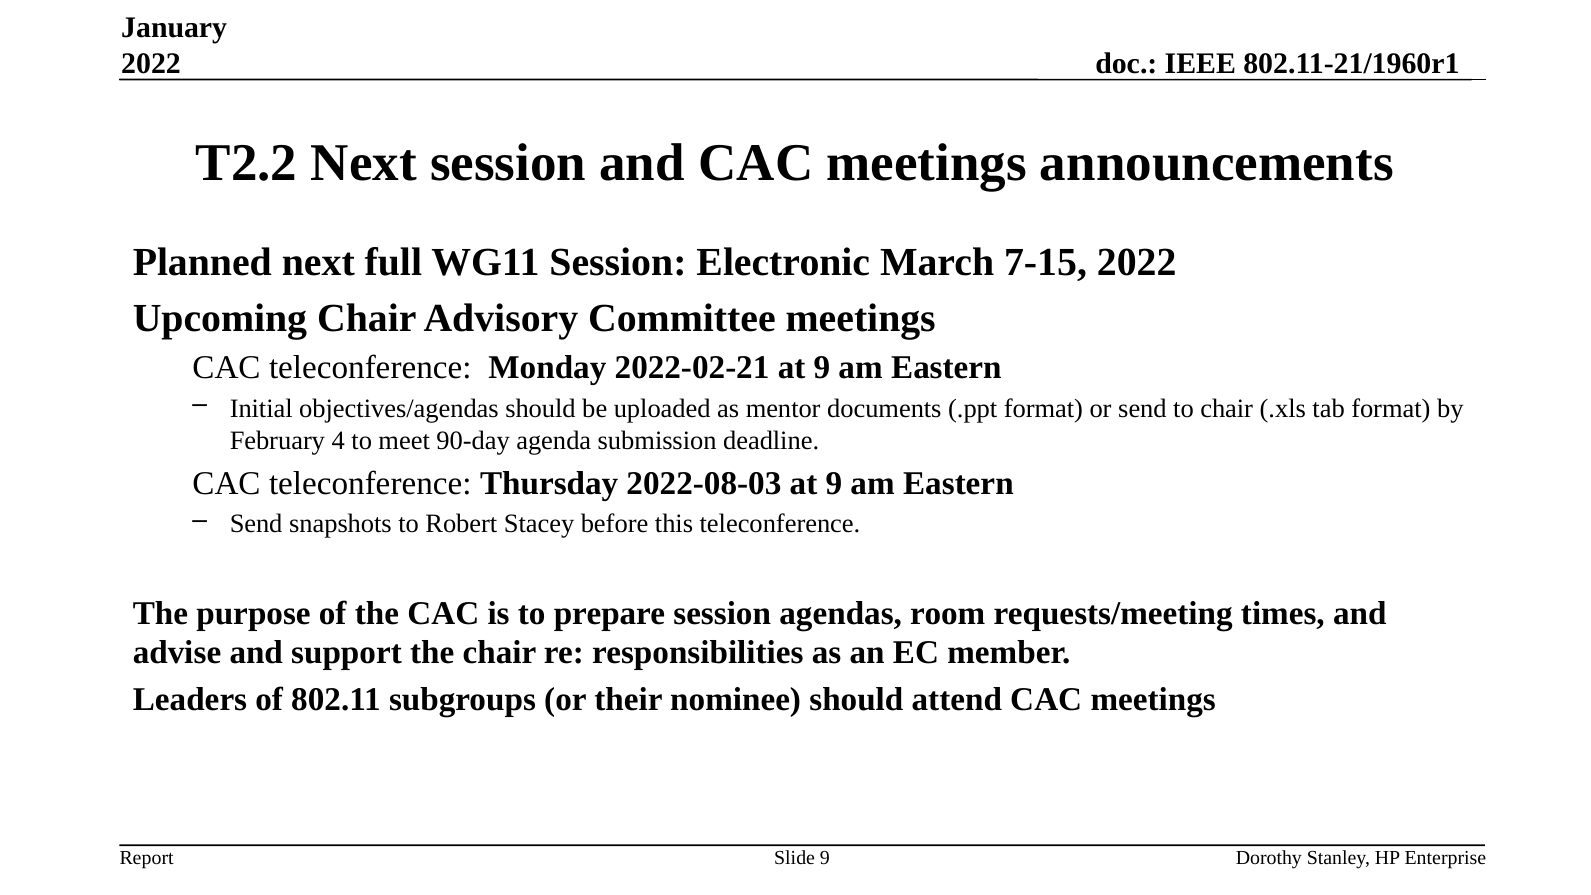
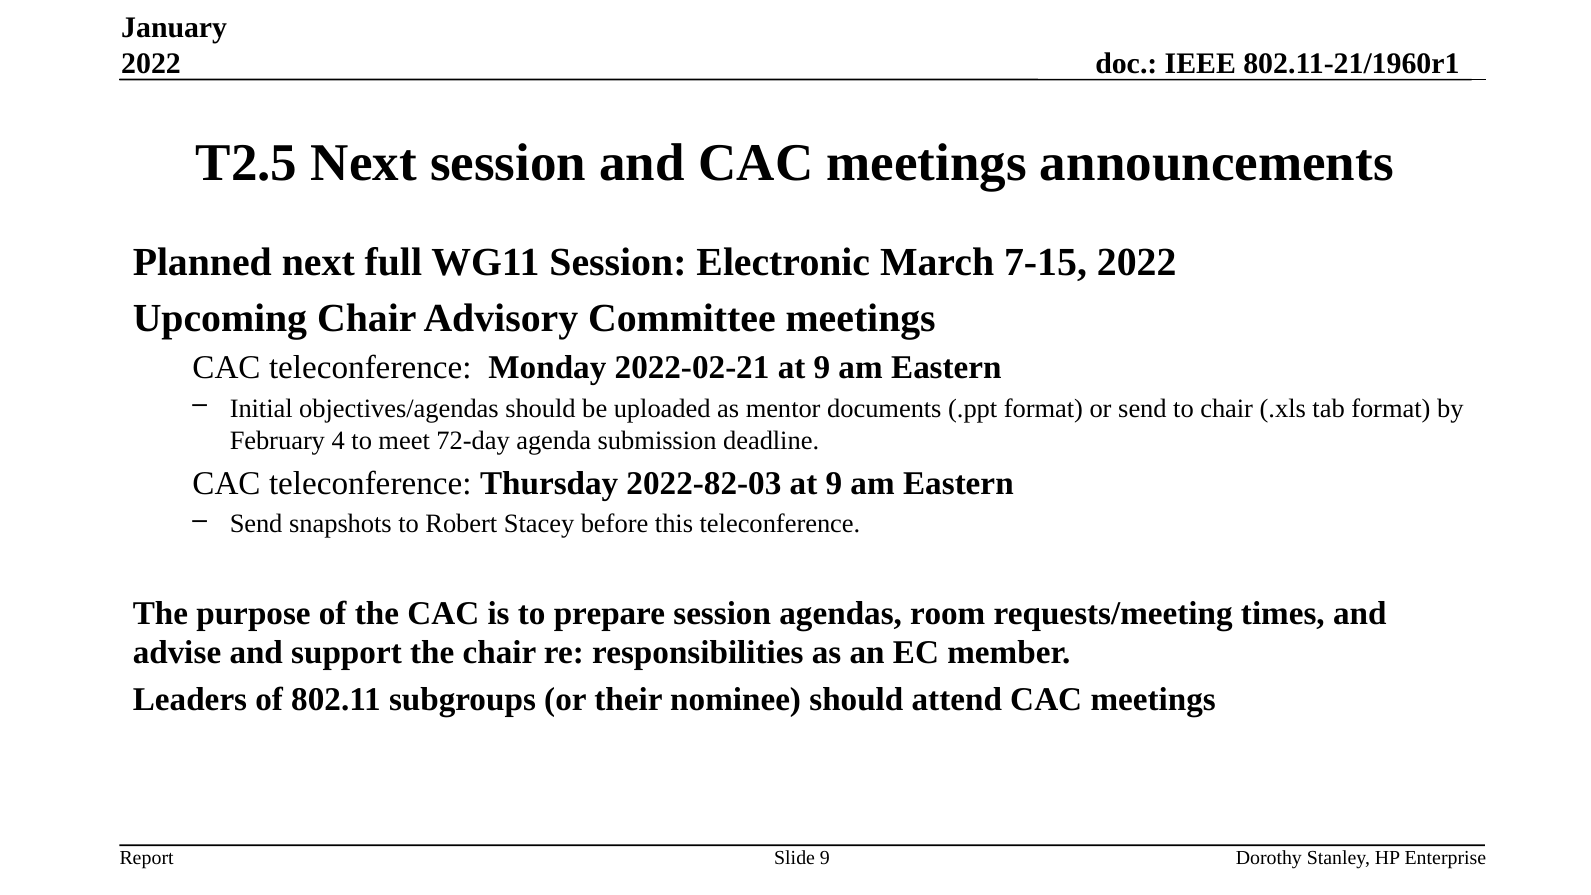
T2.2: T2.2 -> T2.5
90-day: 90-day -> 72-day
2022-08-03: 2022-08-03 -> 2022-82-03
